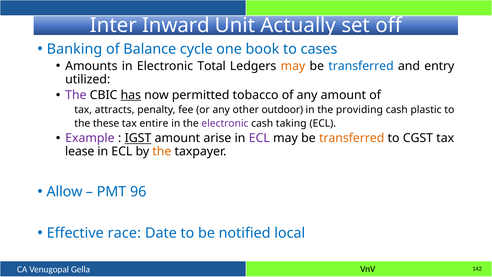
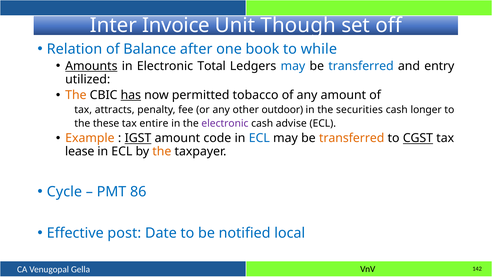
Inward: Inward -> Invoice
Actually: Actually -> Though
Banking: Banking -> Relation
cycle: cycle -> after
cases: cases -> while
Amounts underline: none -> present
may at (293, 66) colour: orange -> blue
The at (76, 95) colour: purple -> orange
providing: providing -> securities
plastic: plastic -> longer
taking: taking -> advise
Example colour: purple -> orange
arise: arise -> code
ECL at (259, 138) colour: purple -> blue
CGST underline: none -> present
Allow: Allow -> Cycle
96: 96 -> 86
race: race -> post
